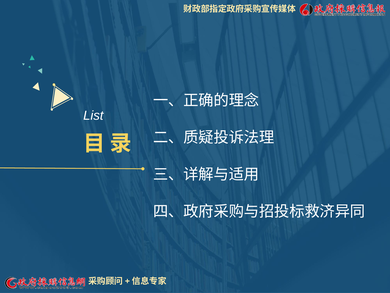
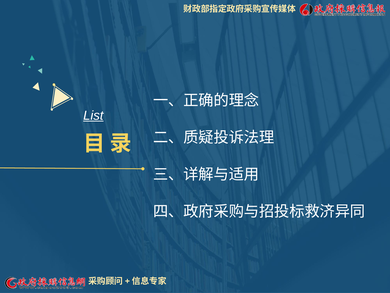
List underline: none -> present
